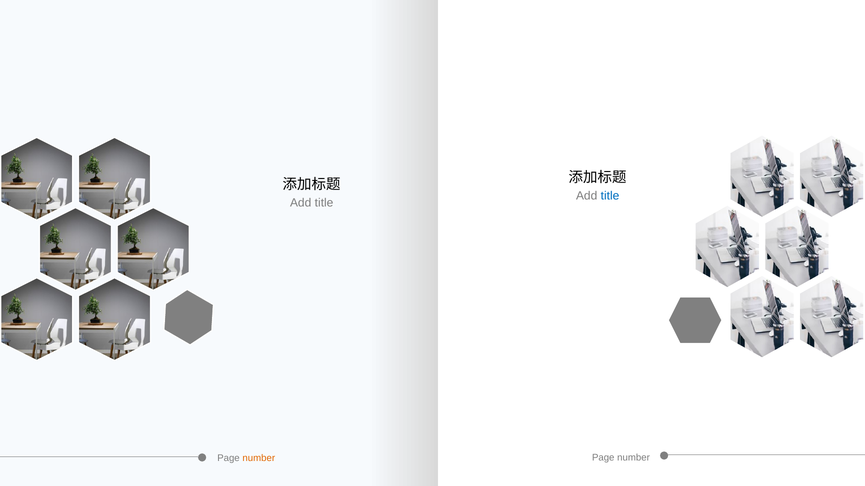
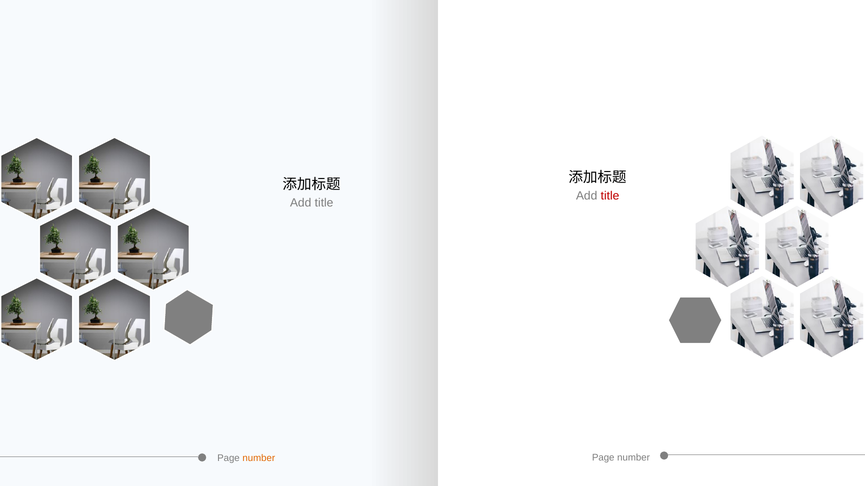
title at (610, 196) colour: blue -> red
